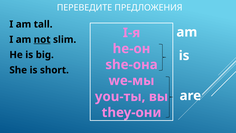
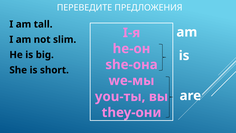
not underline: present -> none
